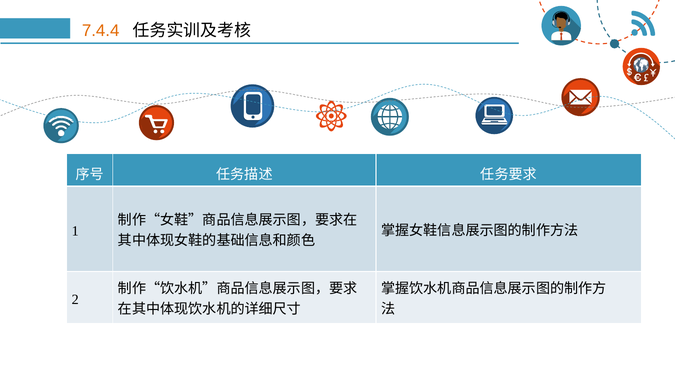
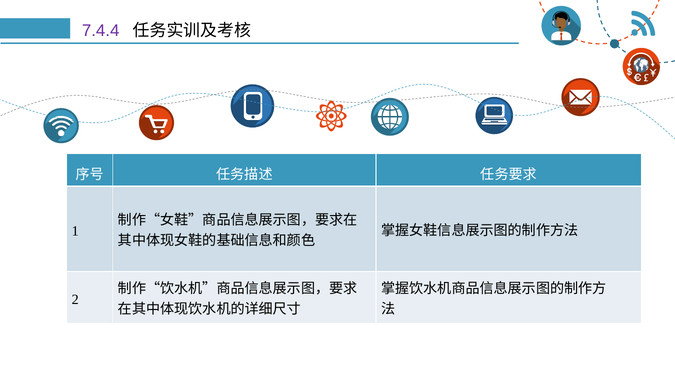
7.4.4 colour: orange -> purple
